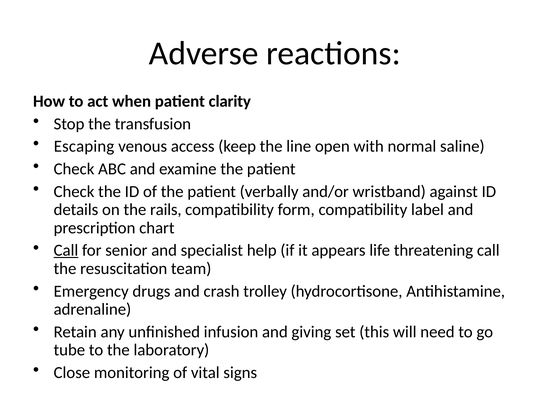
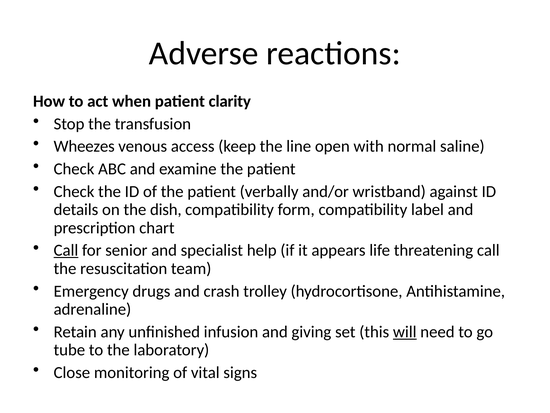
Escaping: Escaping -> Wheezes
rails: rails -> dish
will underline: none -> present
